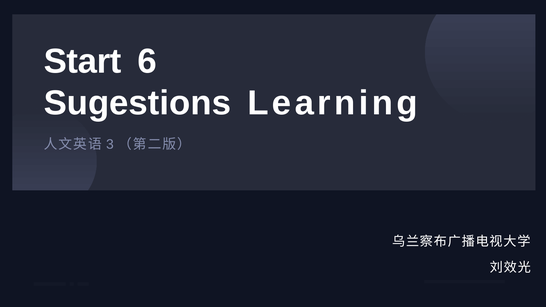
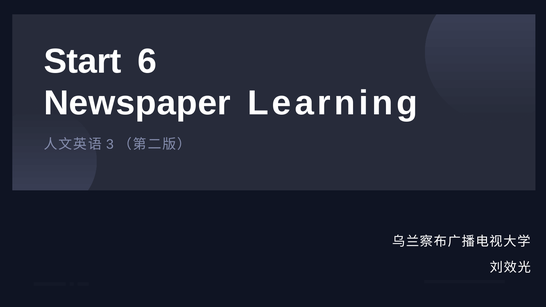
Sugestions: Sugestions -> Newspaper
